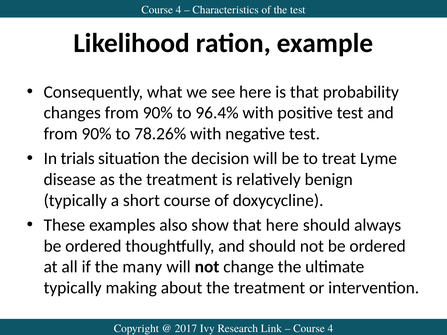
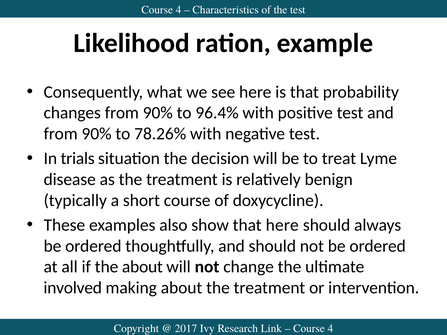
the many: many -> about
typically at (73, 288): typically -> involved
